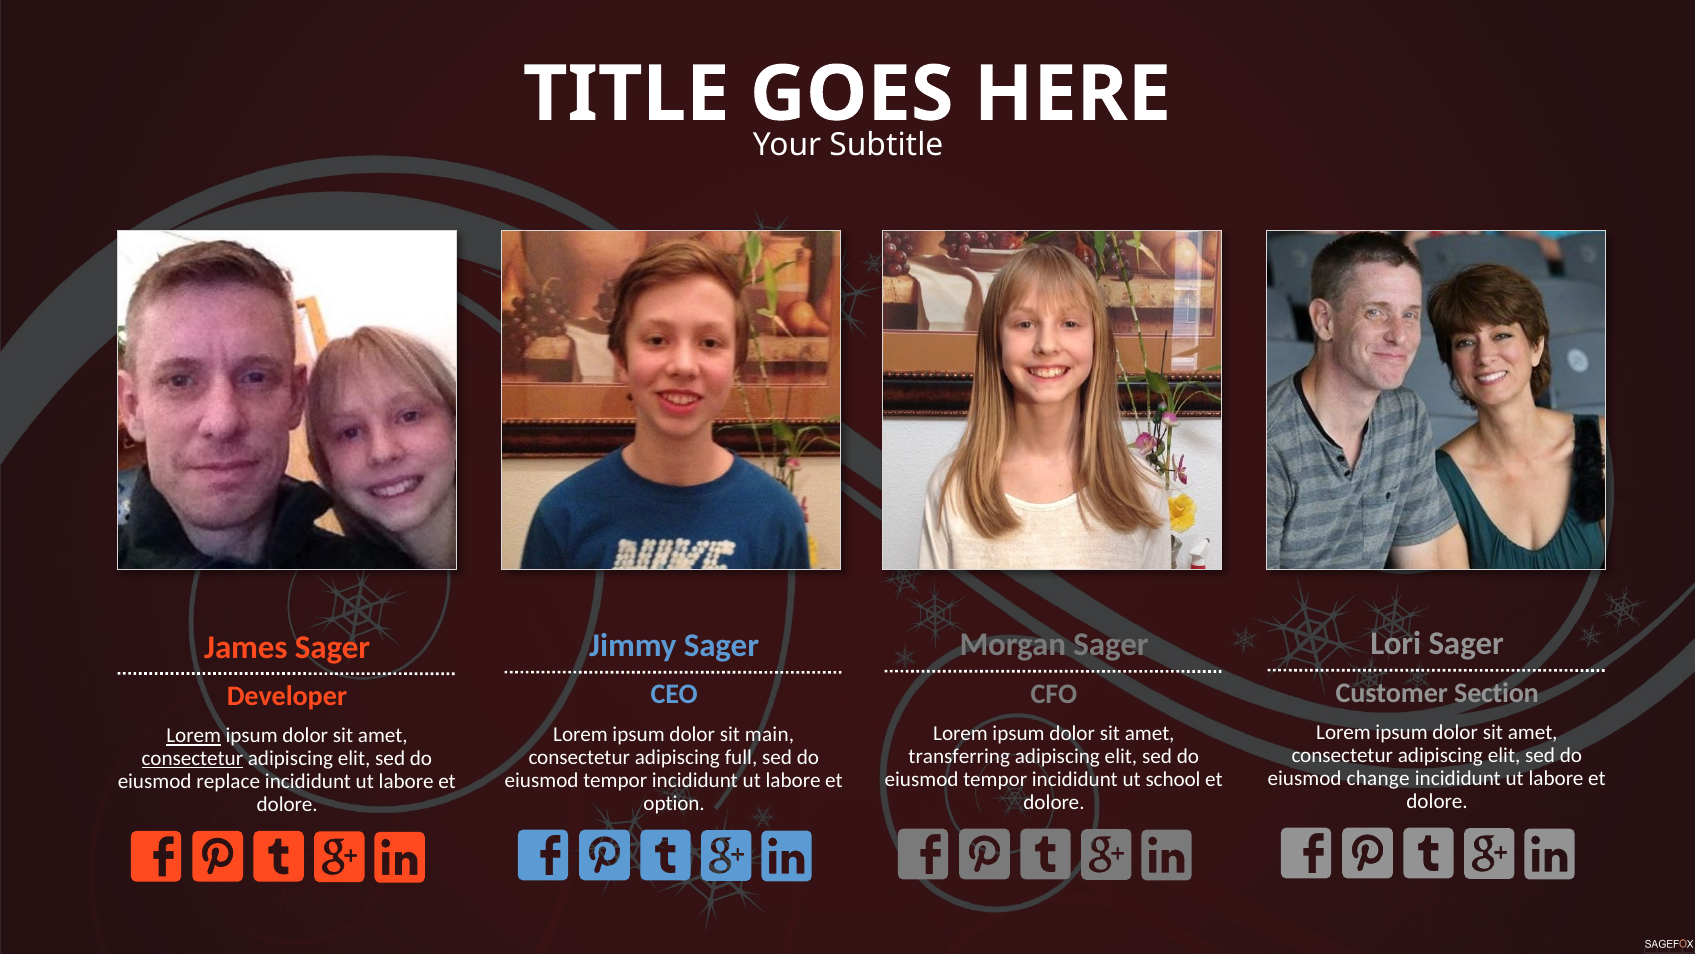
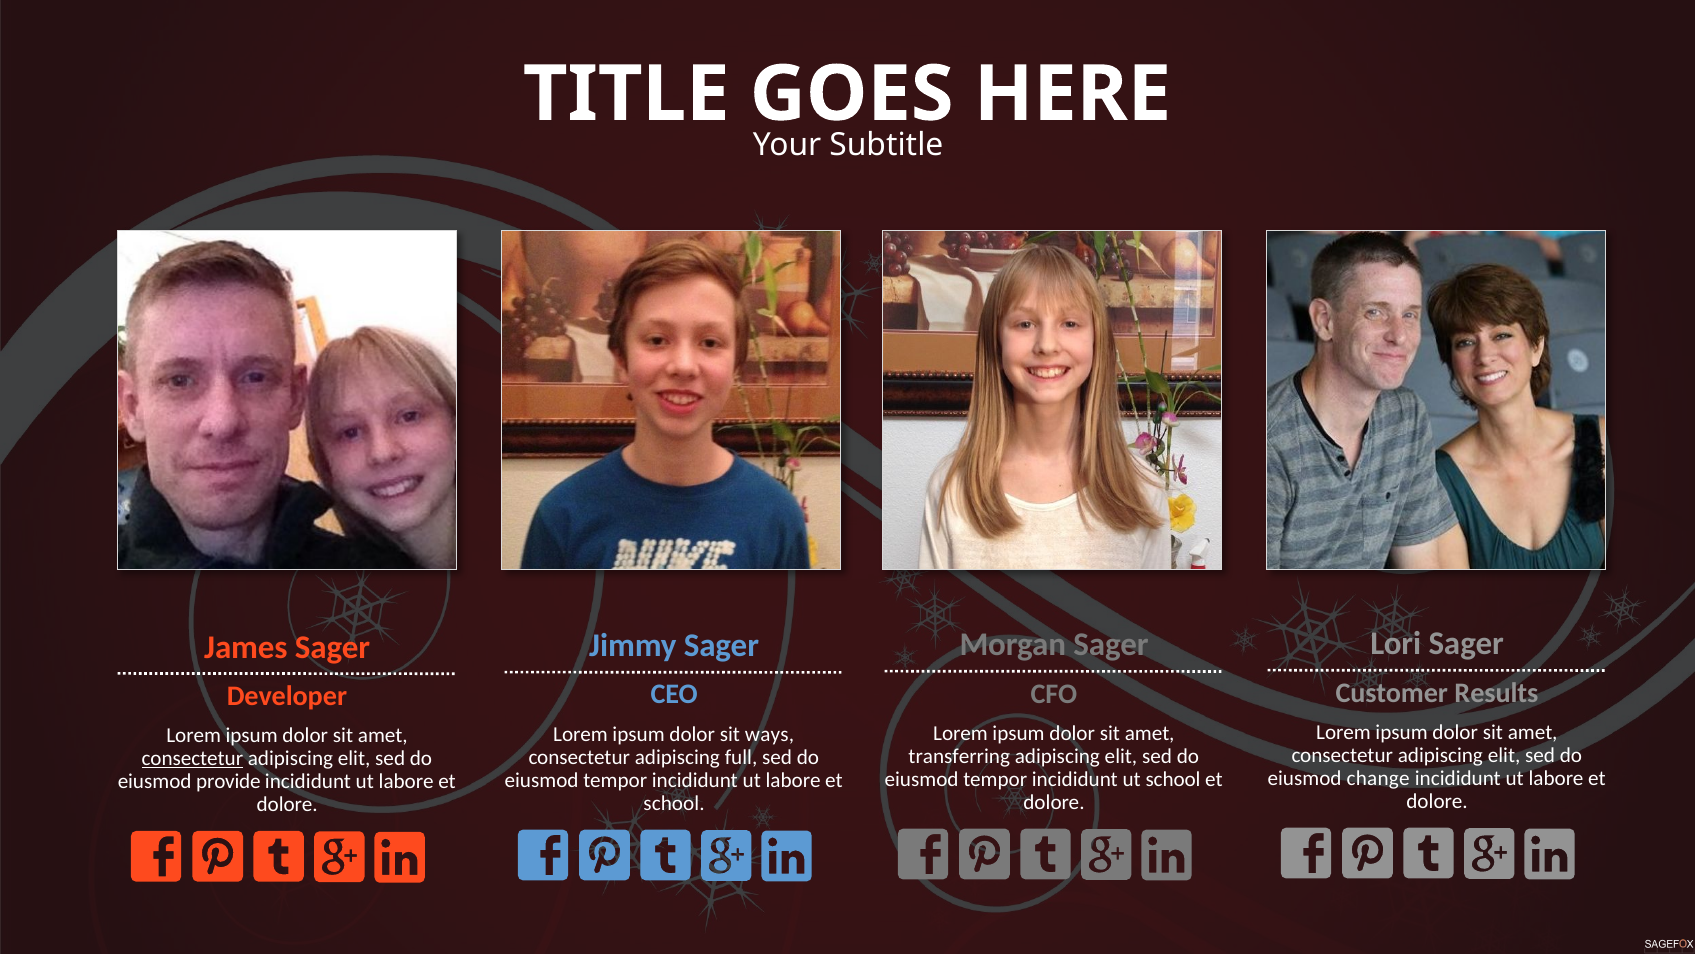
Section: Section -> Results
main: main -> ways
Lorem at (194, 735) underline: present -> none
replace: replace -> provide
option at (674, 803): option -> school
